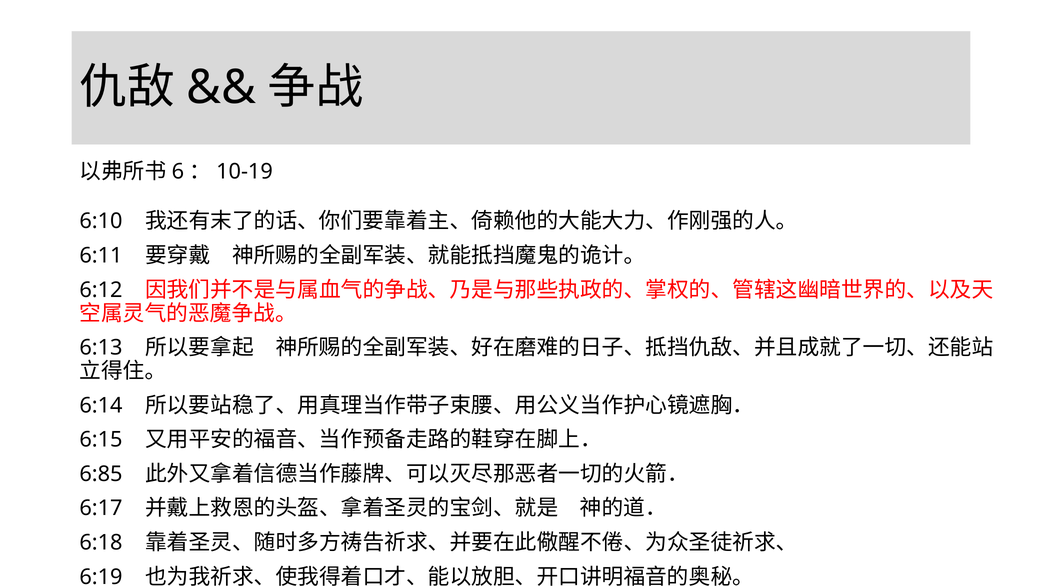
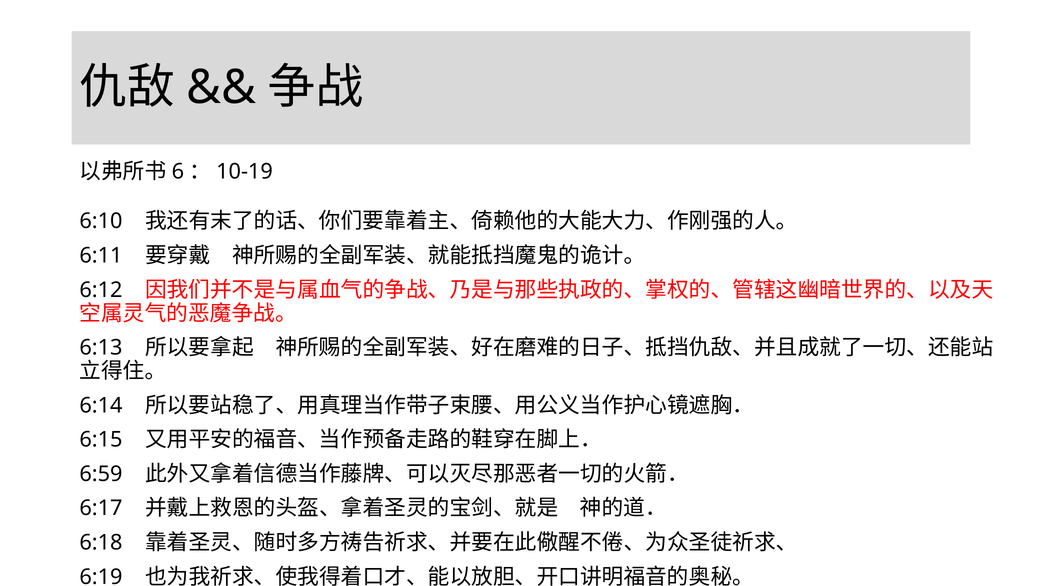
6:85: 6:85 -> 6:59
